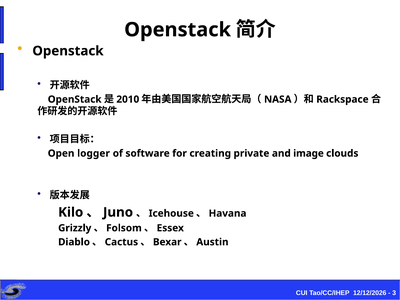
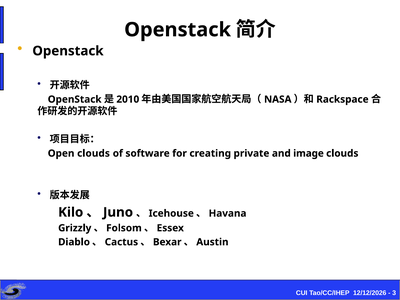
Open logger: logger -> clouds
